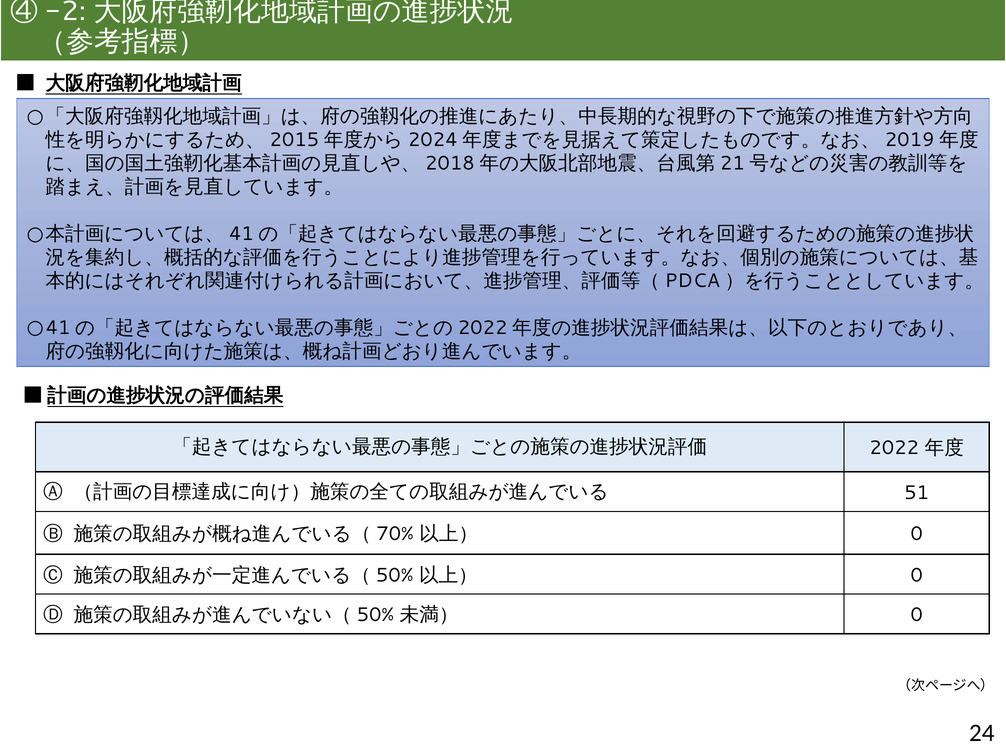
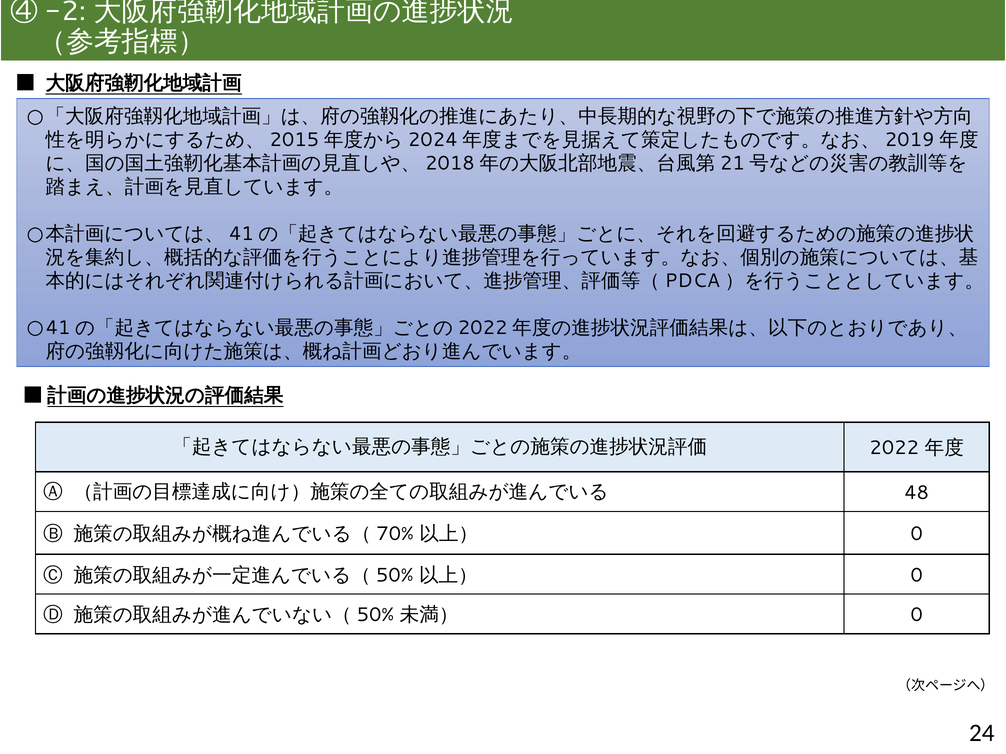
51: 51 -> 48
